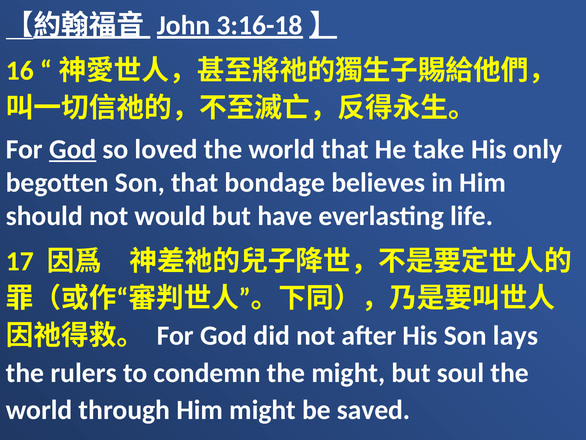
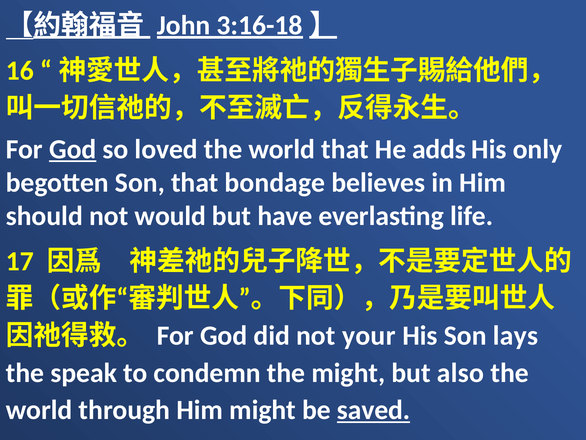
take: take -> adds
after: after -> your
rulers: rulers -> speak
soul: soul -> also
saved underline: none -> present
